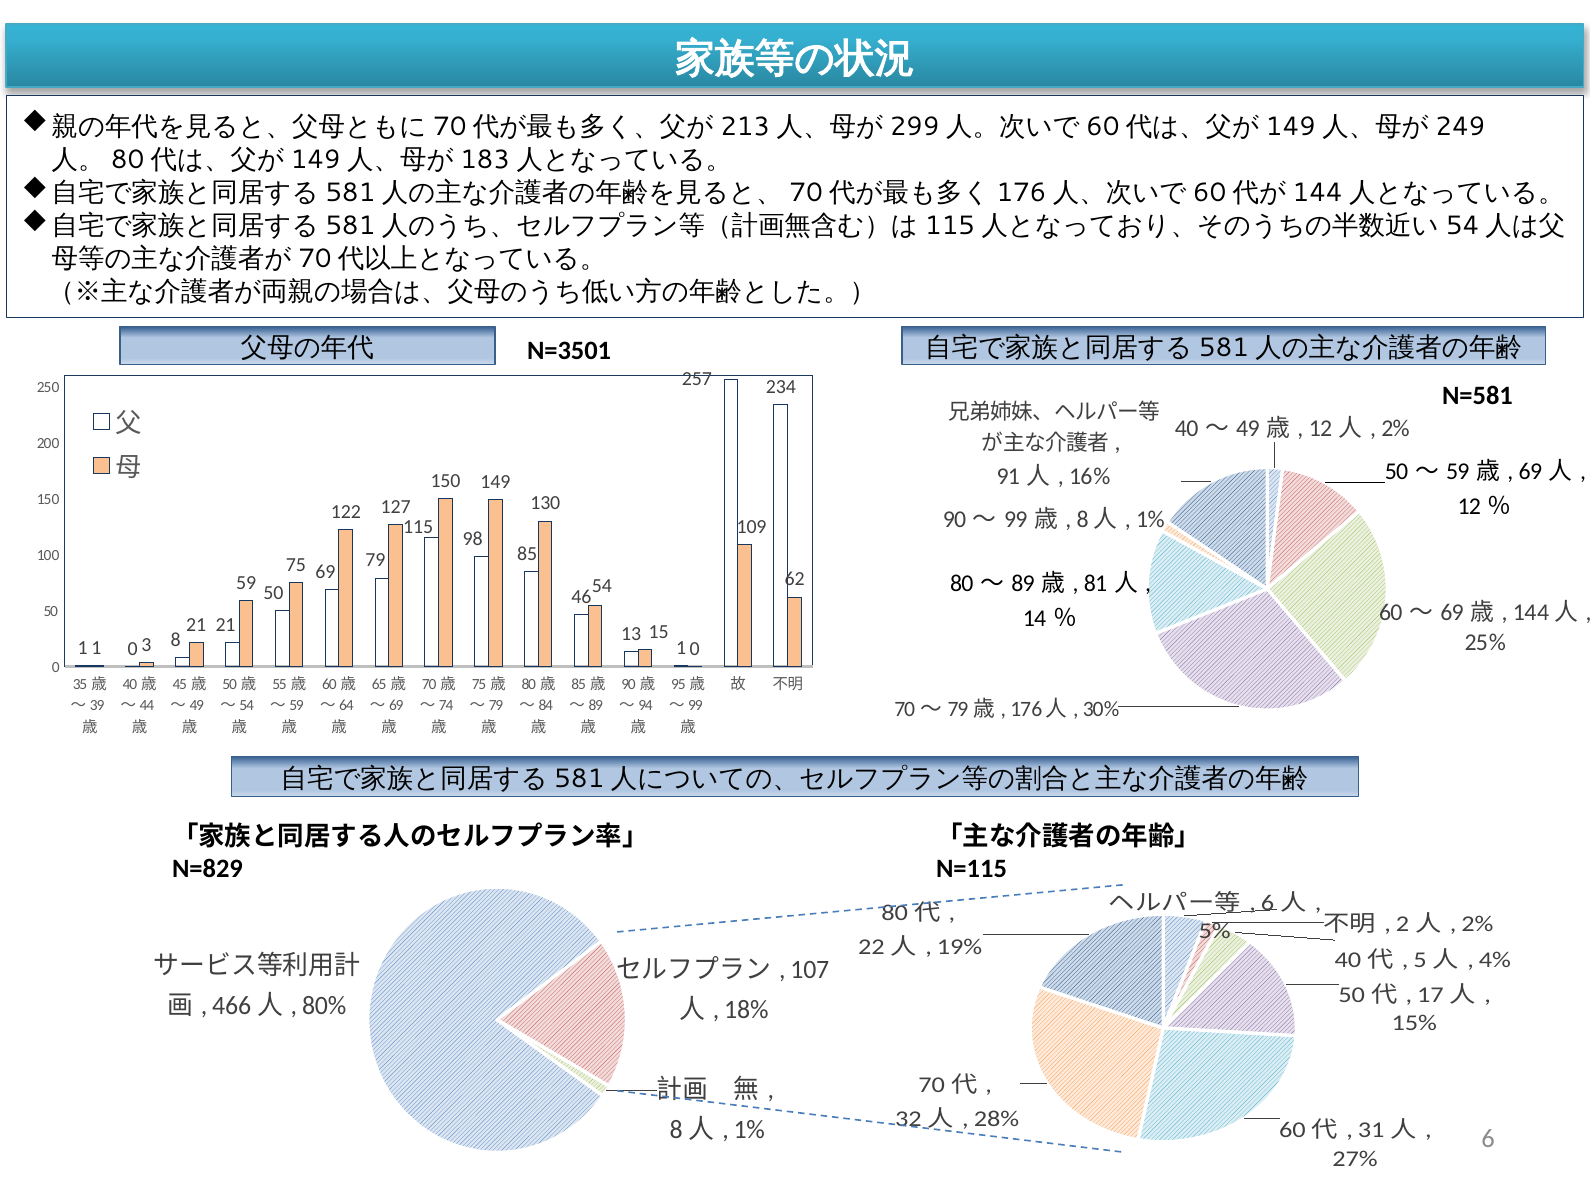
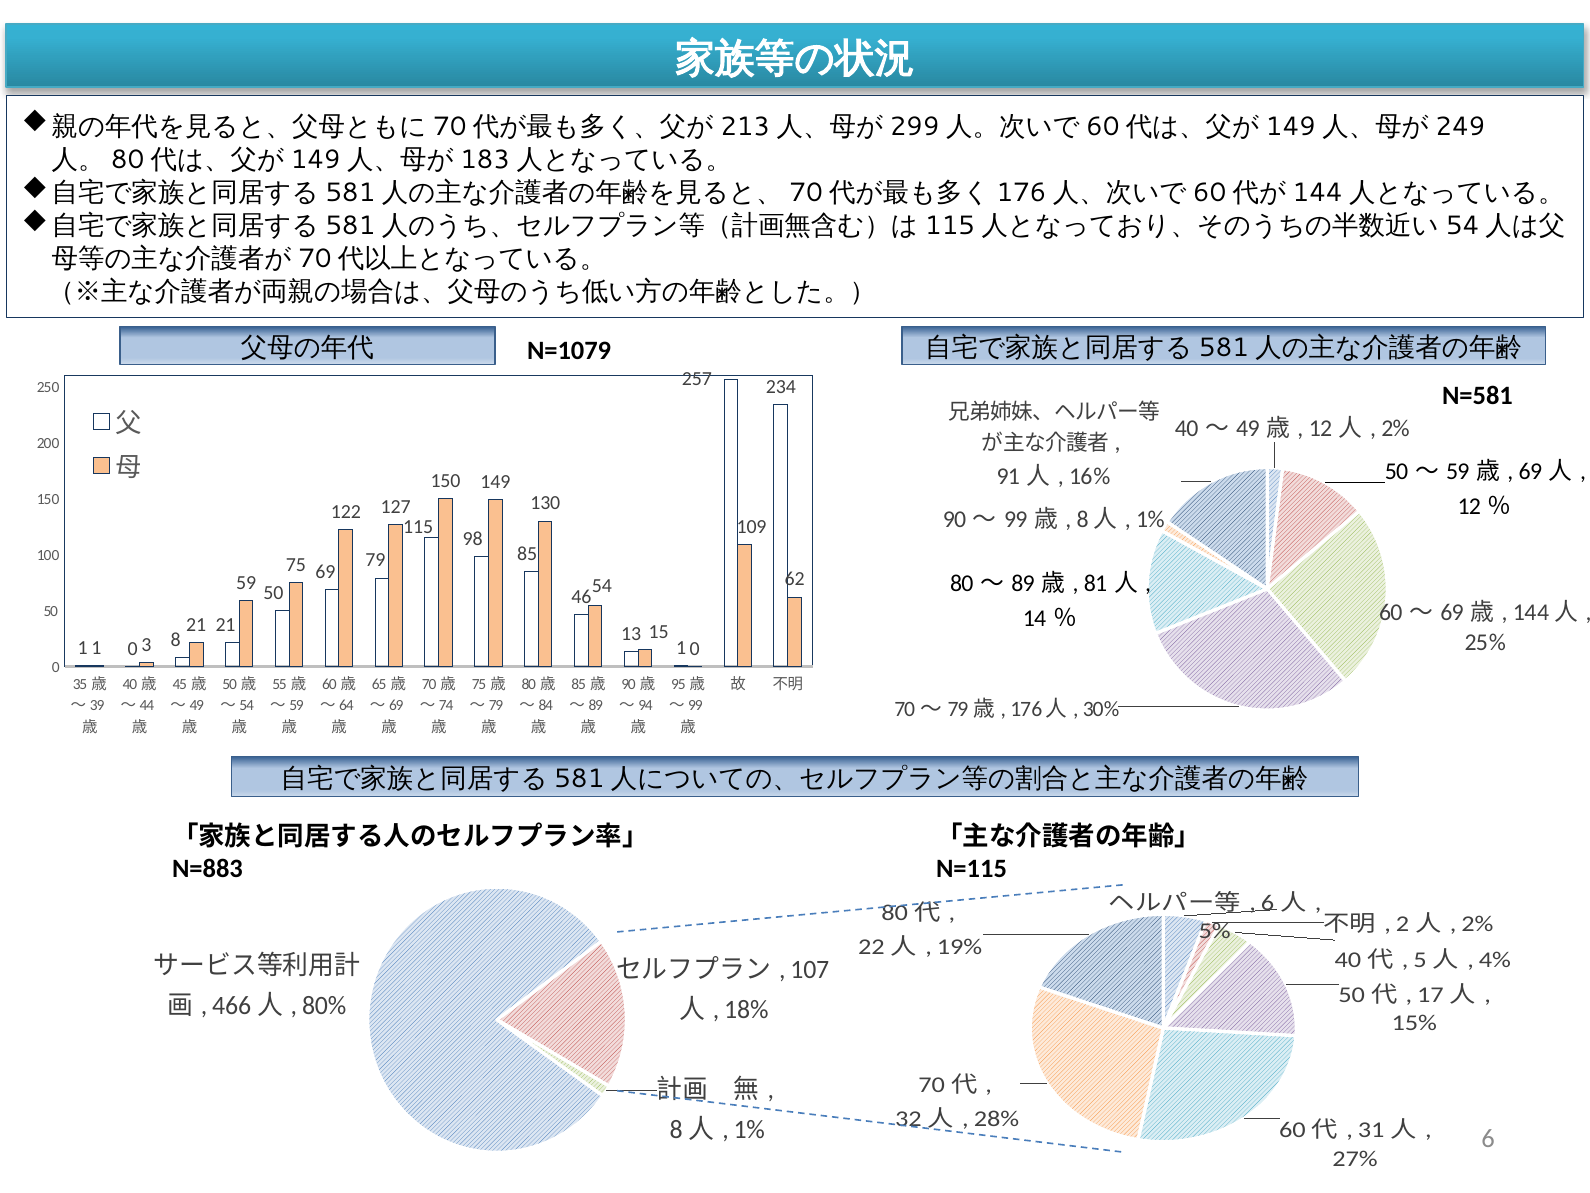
N=3501: N=3501 -> N=1079
N=829: N=829 -> N=883
